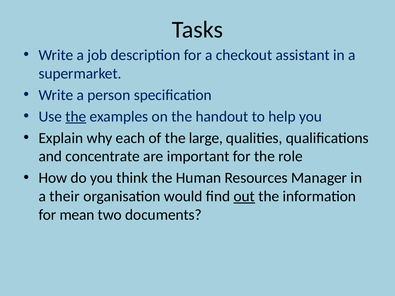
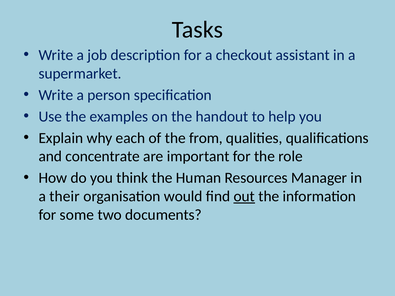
the at (76, 117) underline: present -> none
large: large -> from
mean: mean -> some
